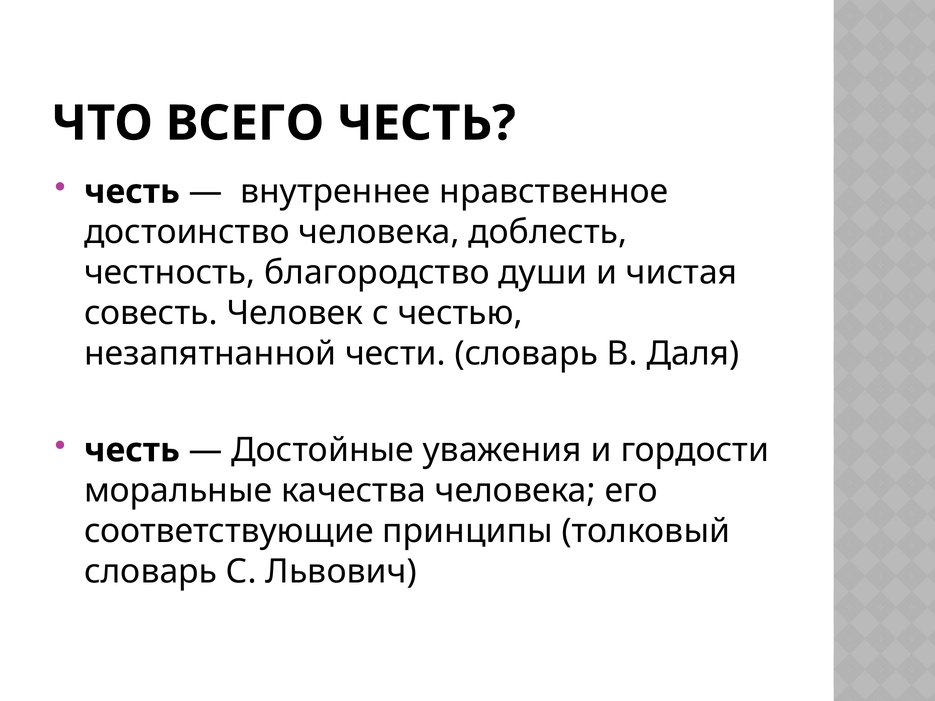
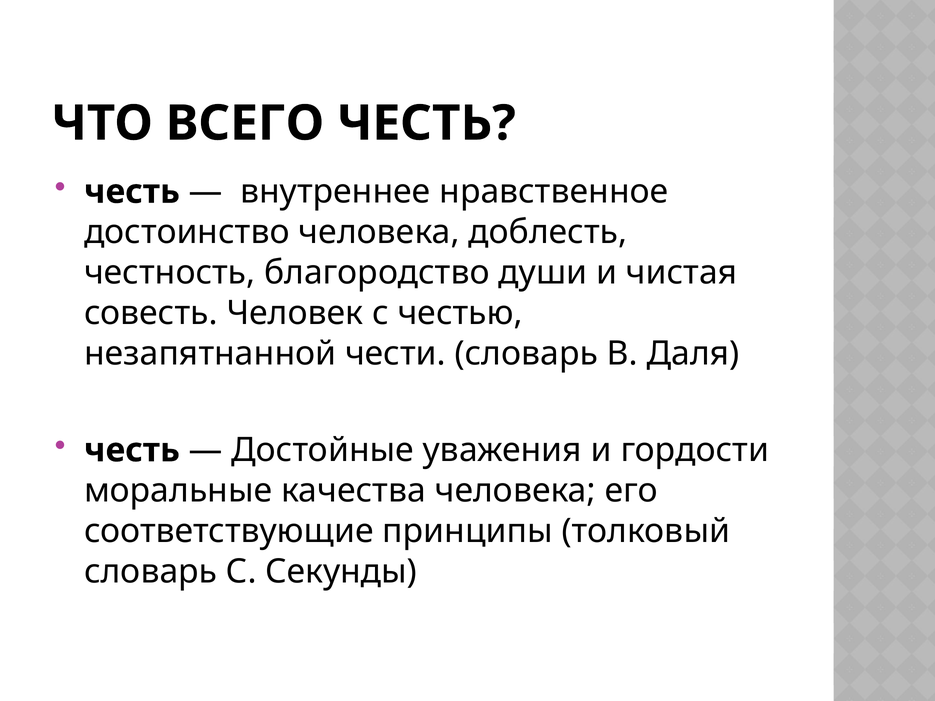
Львович: Львович -> Секунды
